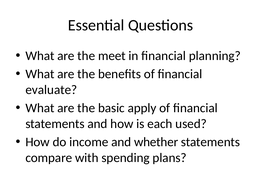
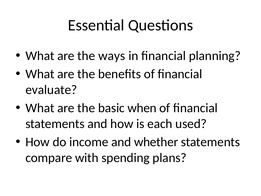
meet: meet -> ways
apply: apply -> when
